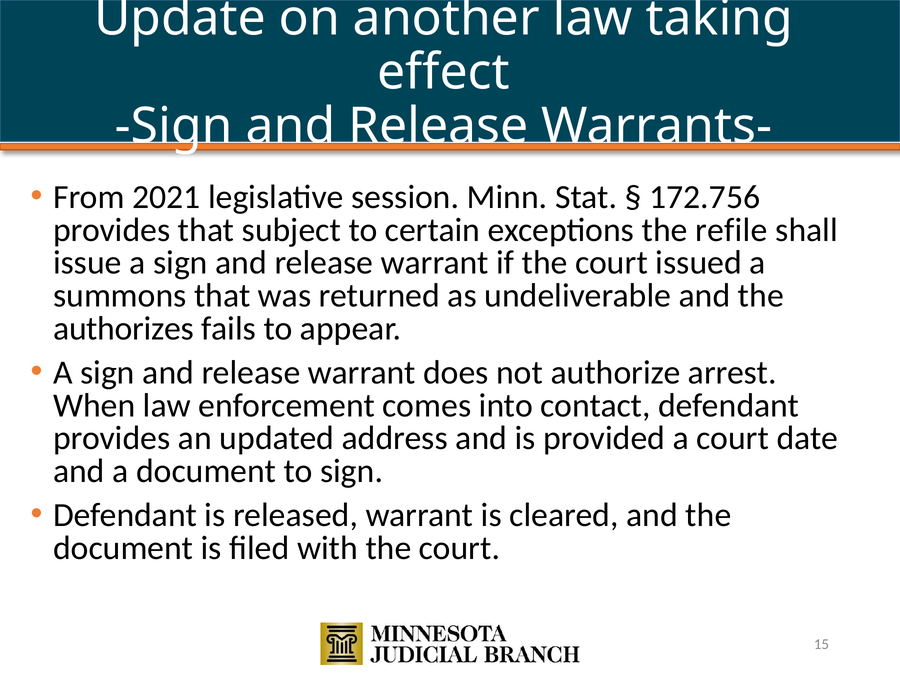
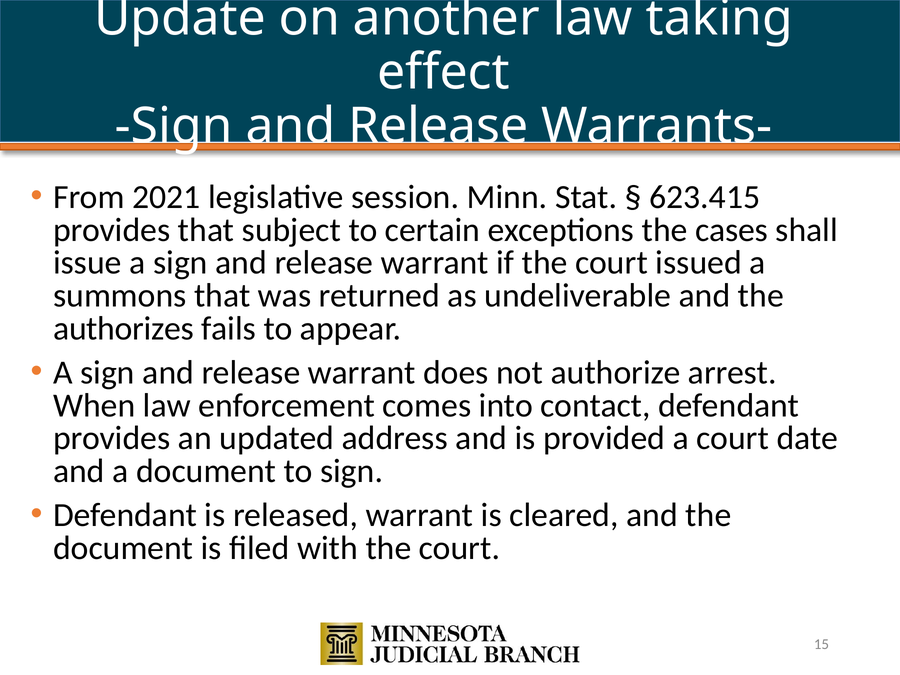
172.756: 172.756 -> 623.415
refile: refile -> cases
